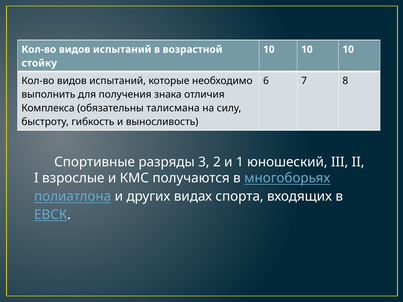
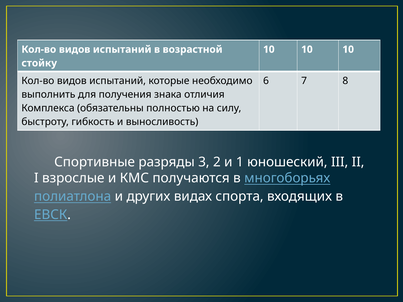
талисмана: талисмана -> полностью
